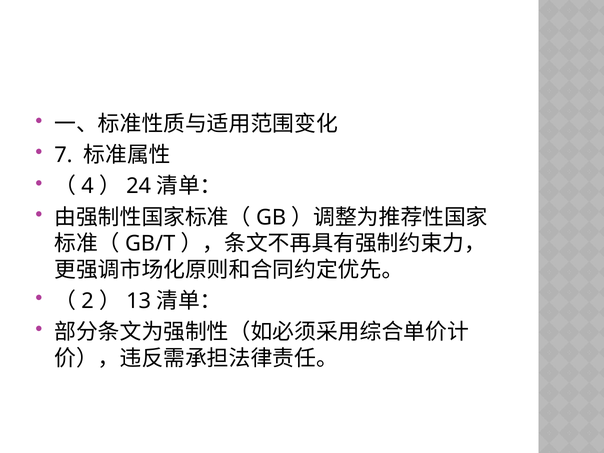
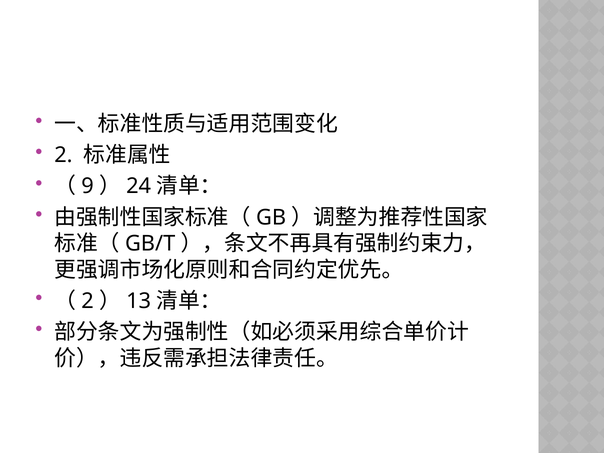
7 at (63, 155): 7 -> 2
4: 4 -> 9
